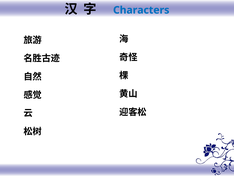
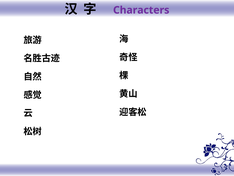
Characters colour: blue -> purple
